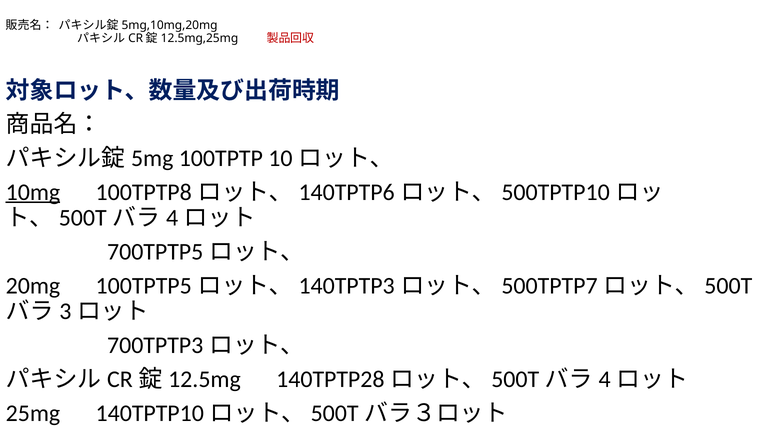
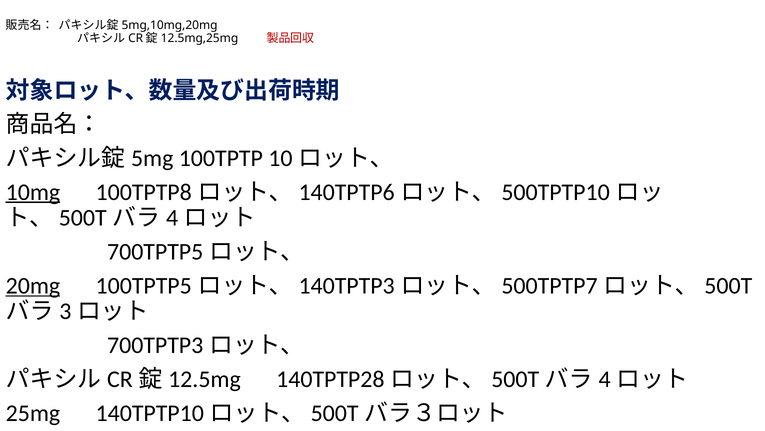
20mg underline: none -> present
